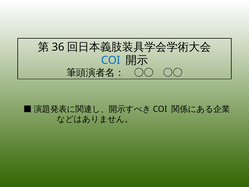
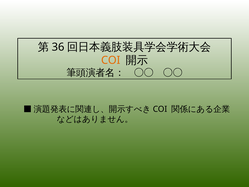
COI at (111, 60) colour: blue -> orange
